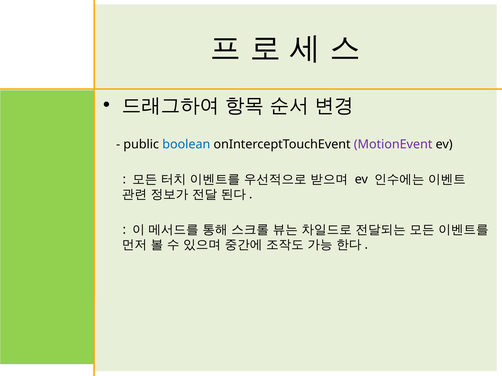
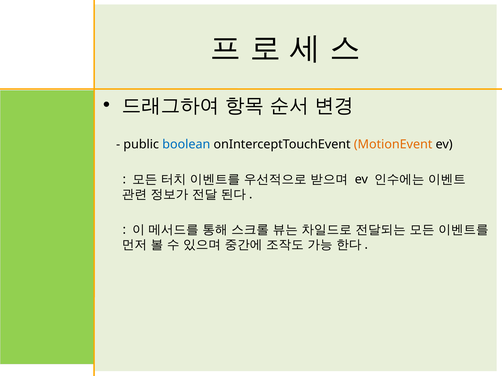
MotionEvent colour: purple -> orange
